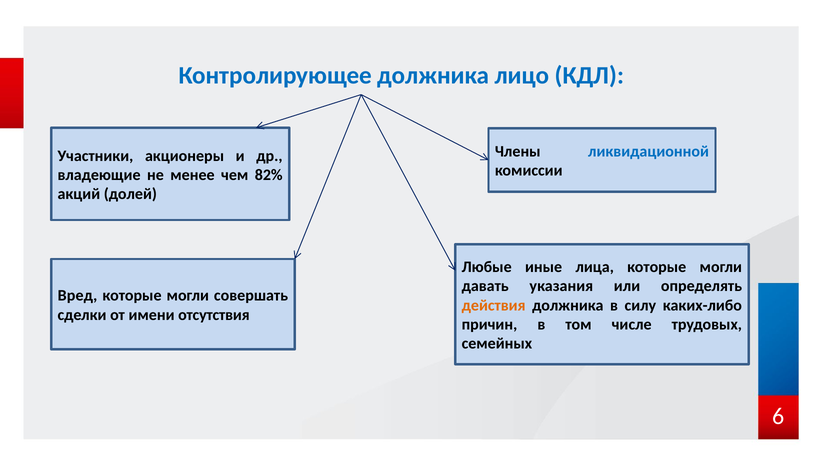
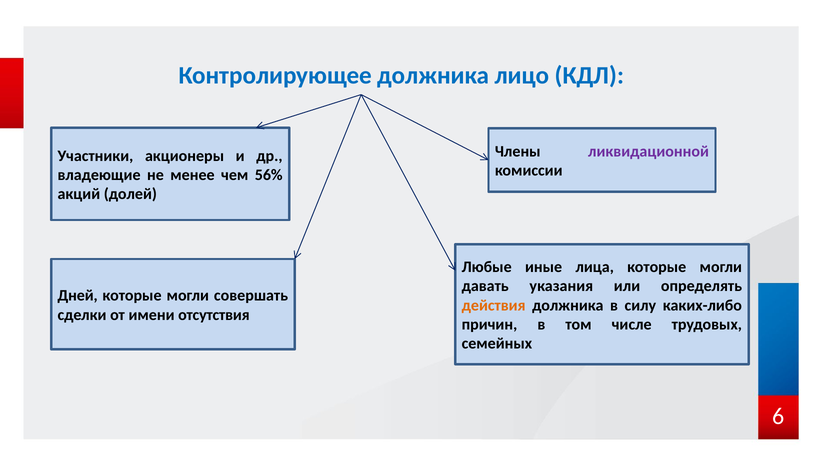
ликвидационной colour: blue -> purple
82%: 82% -> 56%
Вред: Вред -> Дней
